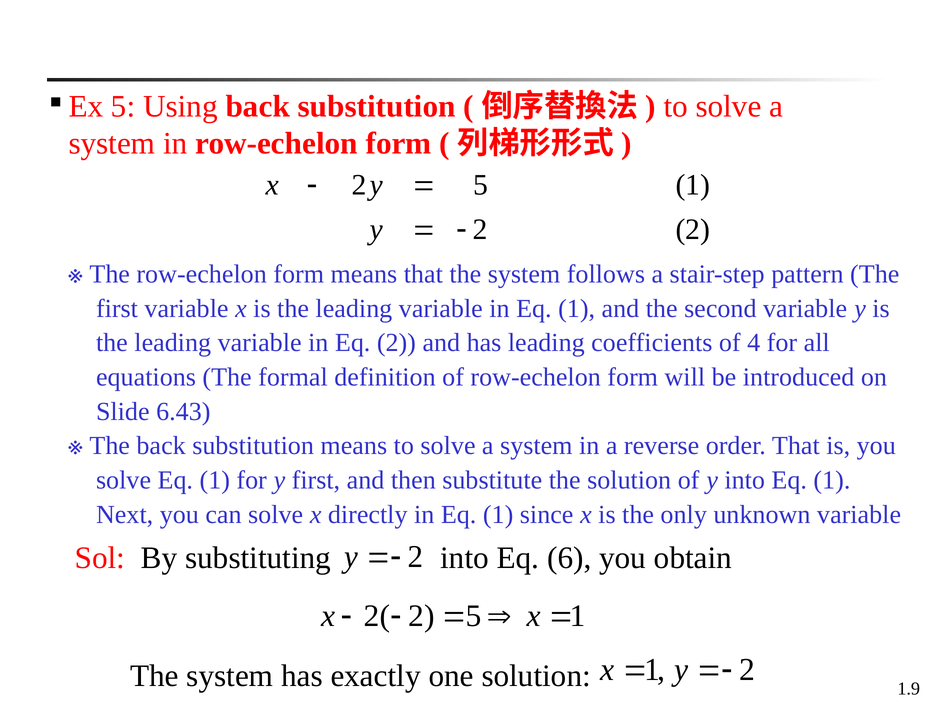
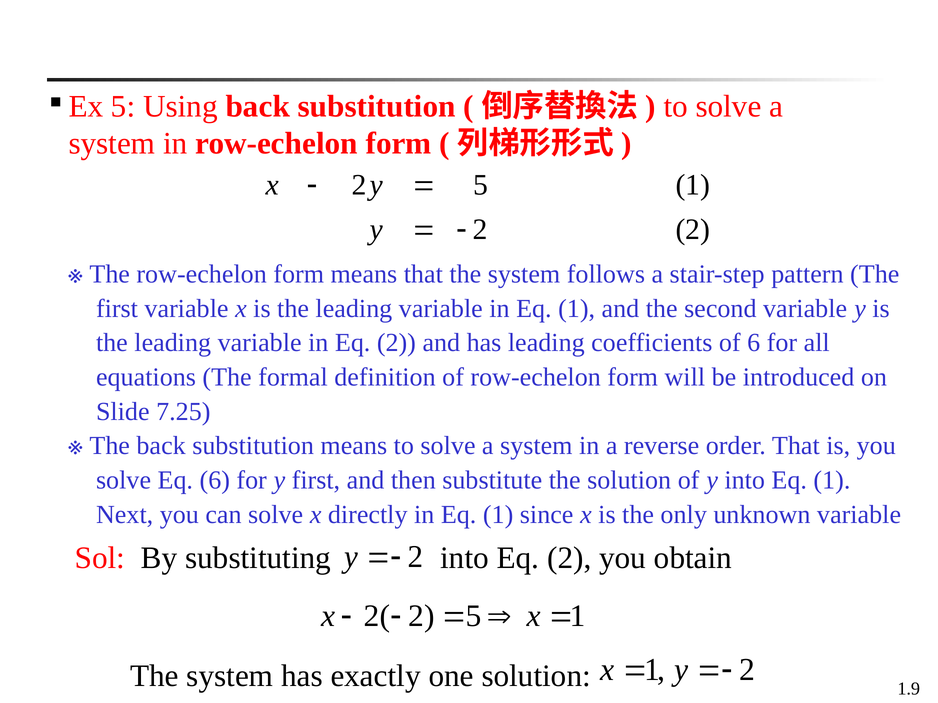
of 4: 4 -> 6
6.43: 6.43 -> 7.25
solve Eq 1: 1 -> 6
into Eq 6: 6 -> 2
